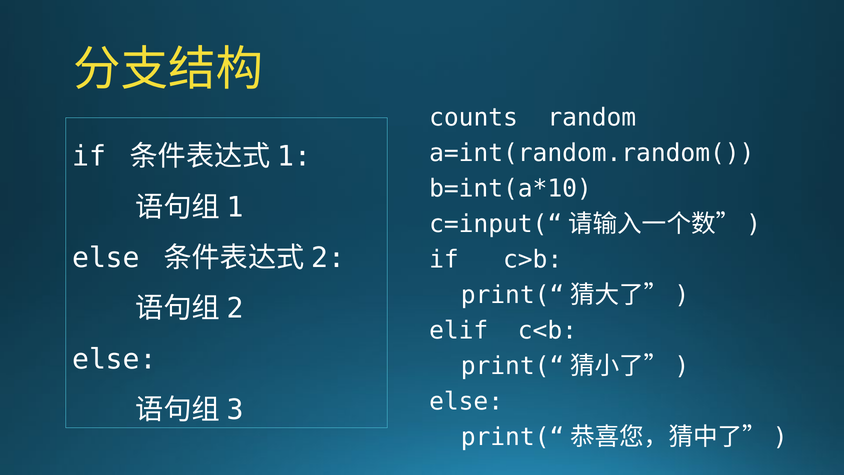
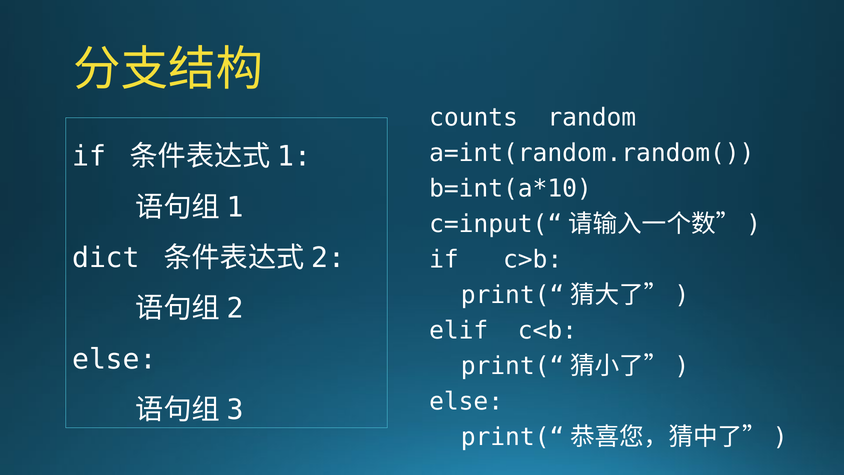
else at (106, 258): else -> dict
